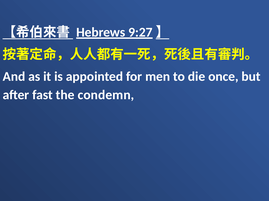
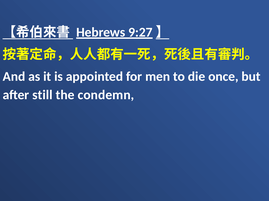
fast: fast -> still
